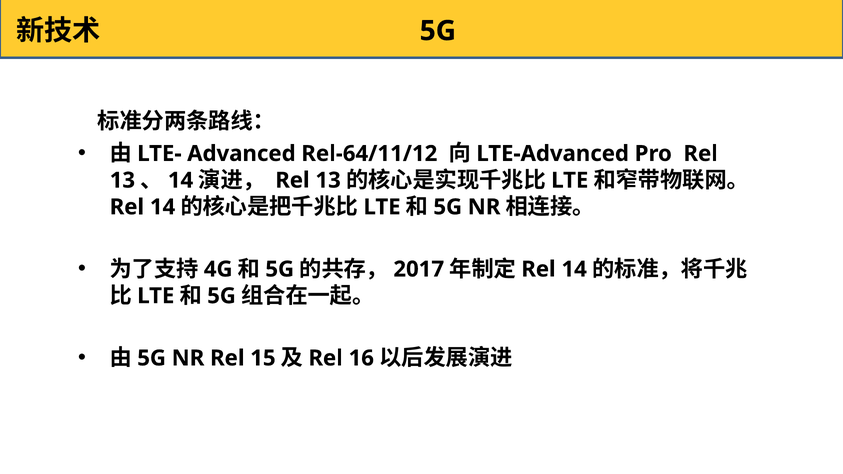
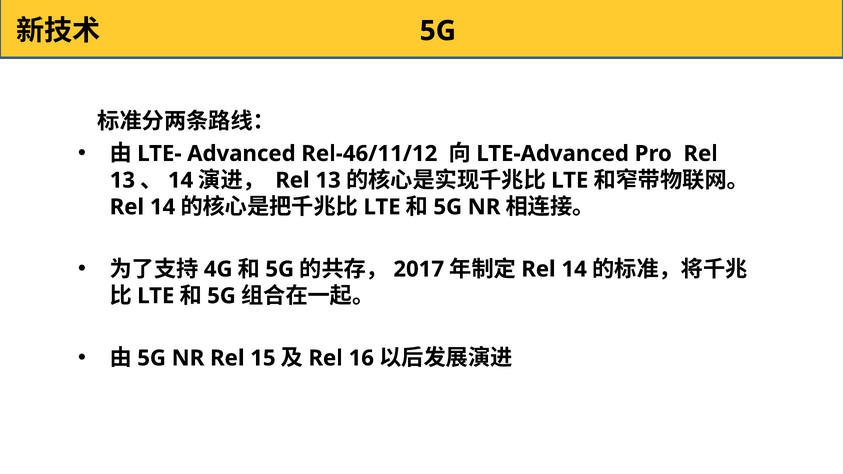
Rel-64/11/12: Rel-64/11/12 -> Rel-46/11/12
